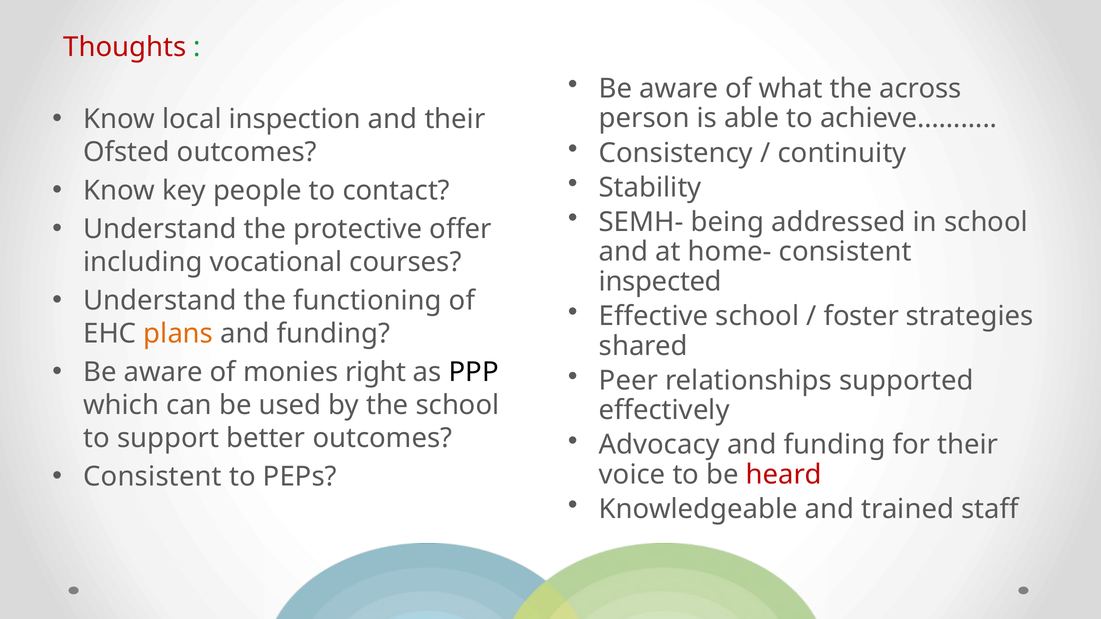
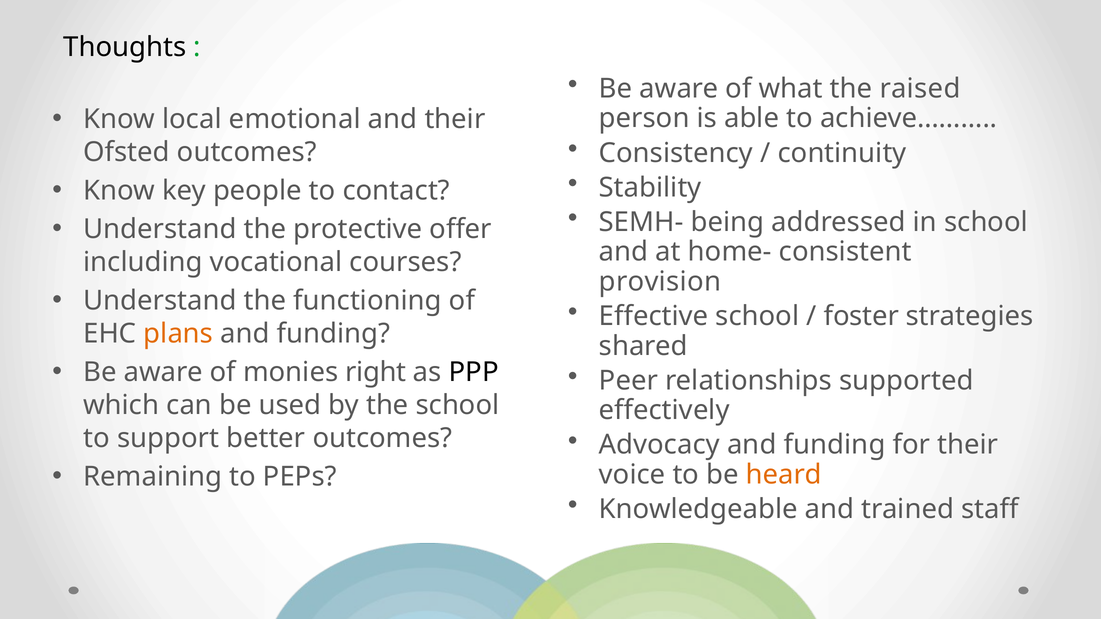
Thoughts colour: red -> black
across: across -> raised
inspection: inspection -> emotional
inspected: inspected -> provision
Consistent at (153, 477): Consistent -> Remaining
heard colour: red -> orange
